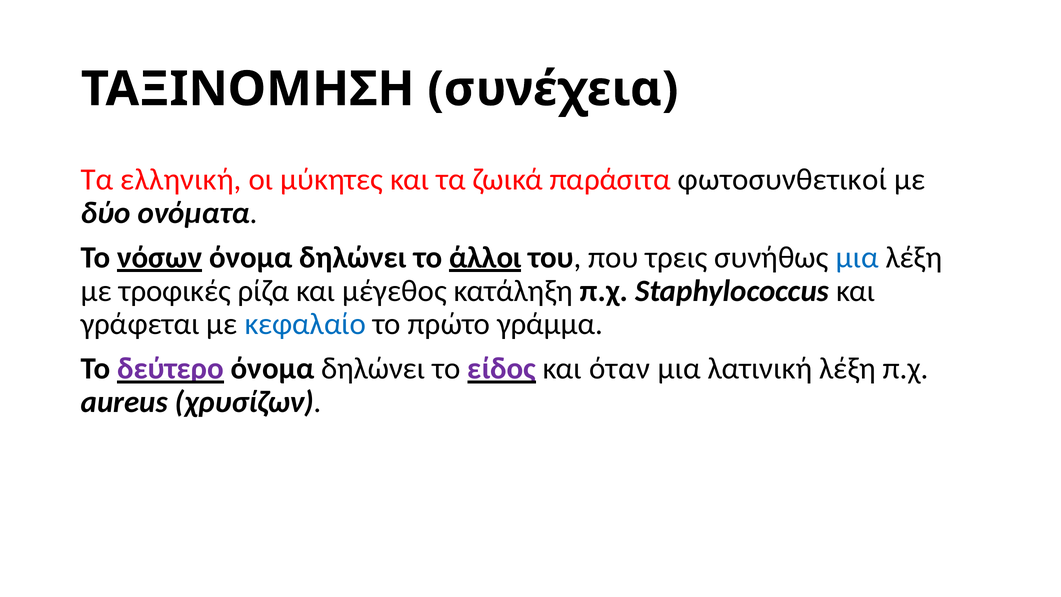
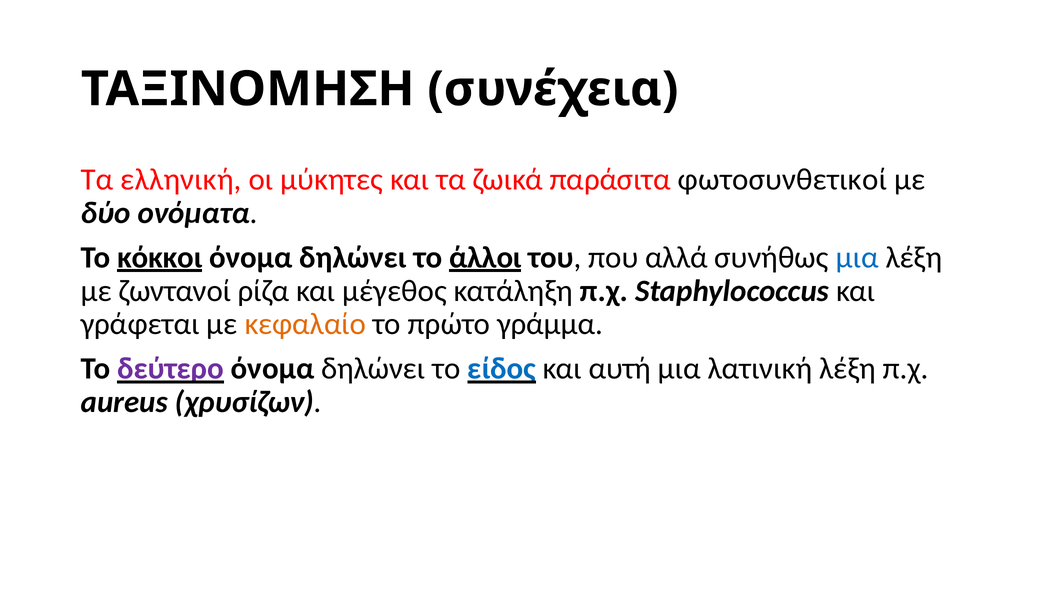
νόσων: νόσων -> κόκκοι
τρεις: τρεις -> αλλά
τροφικές: τροφικές -> ζωντανοί
κεφαλαίο colour: blue -> orange
είδος colour: purple -> blue
όταν: όταν -> αυτή
